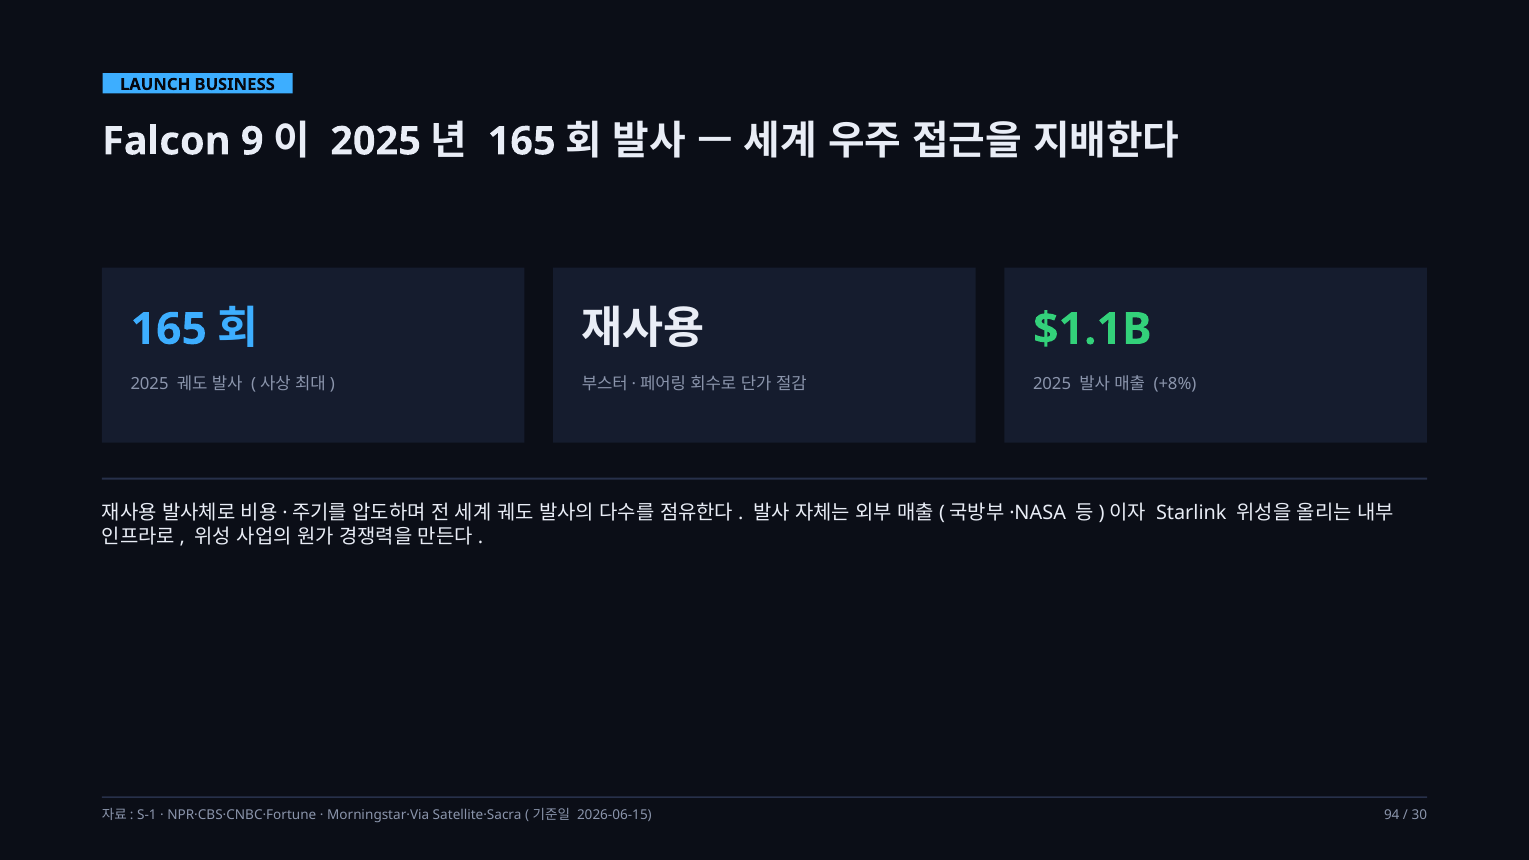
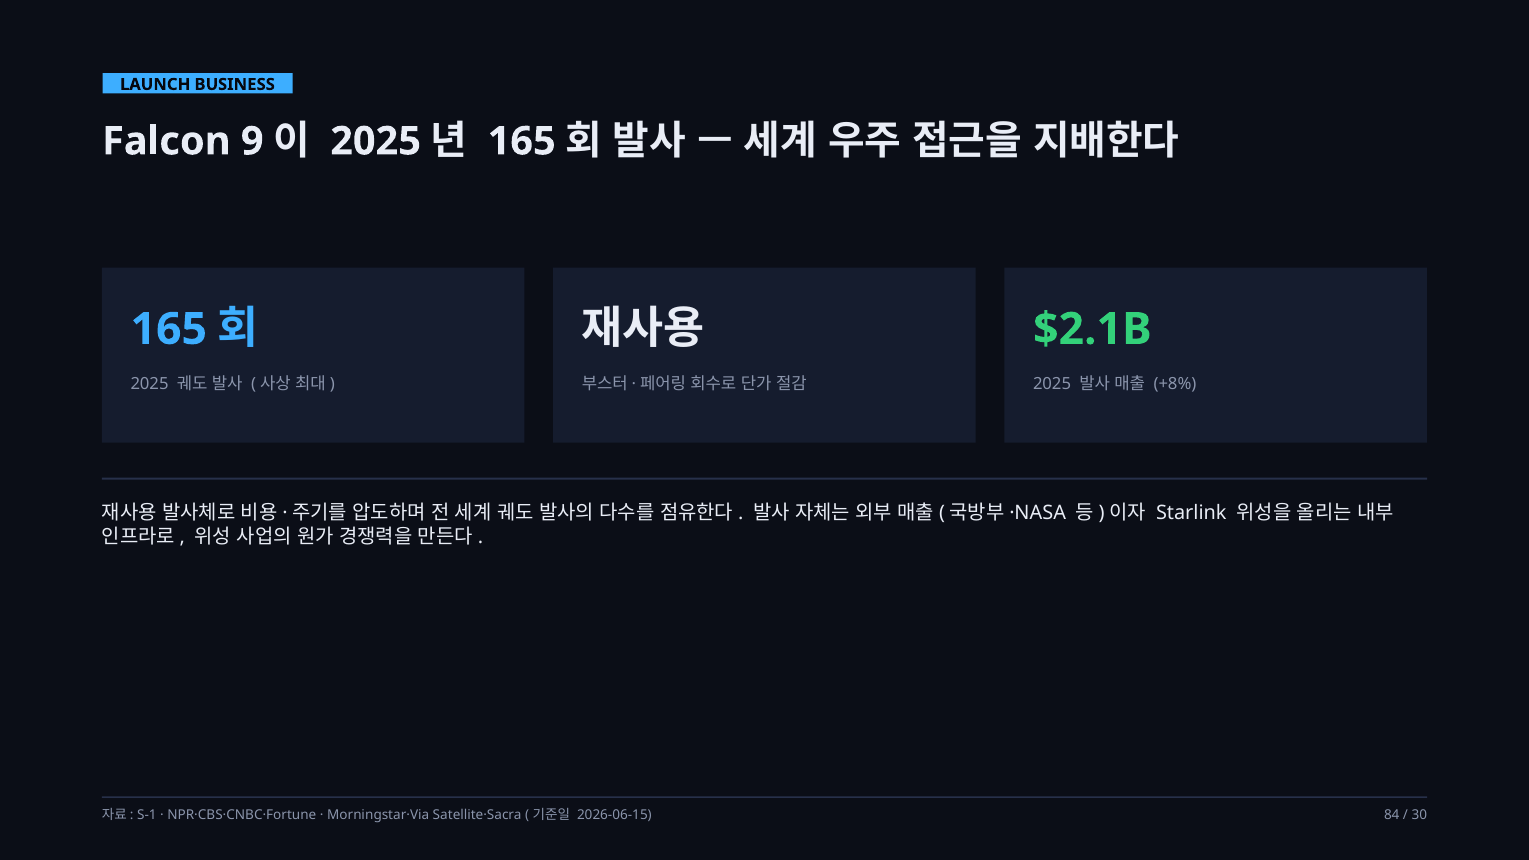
$1.1B: $1.1B -> $2.1B
94: 94 -> 84
